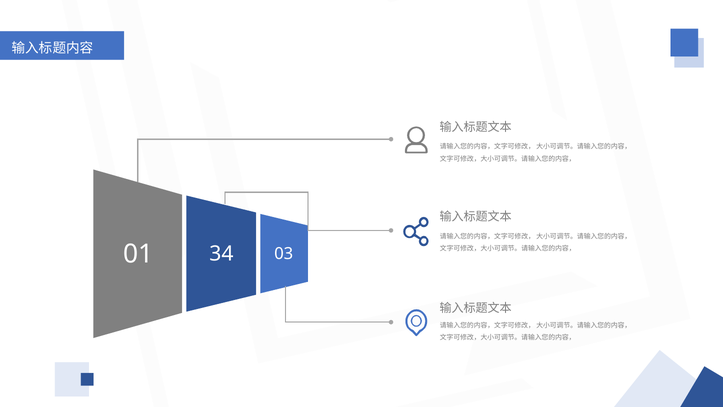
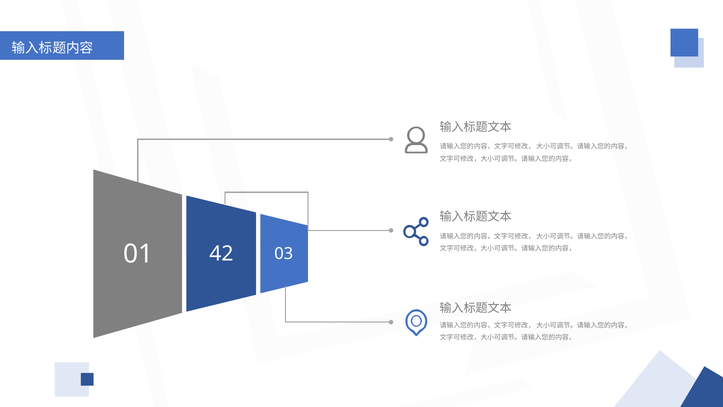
34: 34 -> 42
